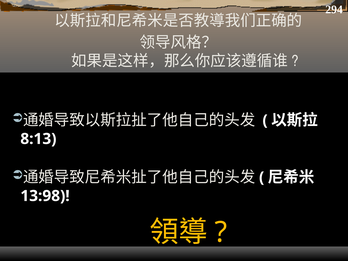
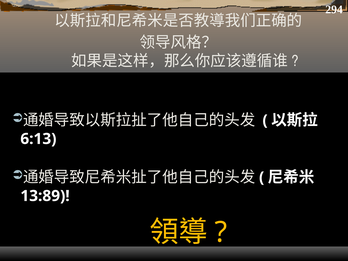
8:13: 8:13 -> 6:13
13:98: 13:98 -> 13:89
